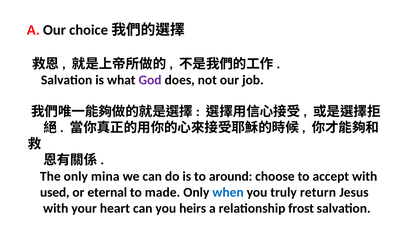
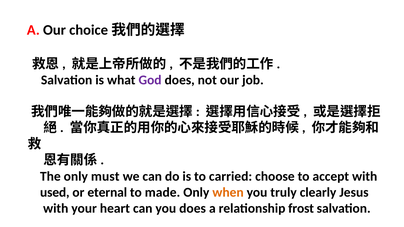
mina: mina -> must
around: around -> carried
when colour: blue -> orange
return: return -> clearly
you heirs: heirs -> does
